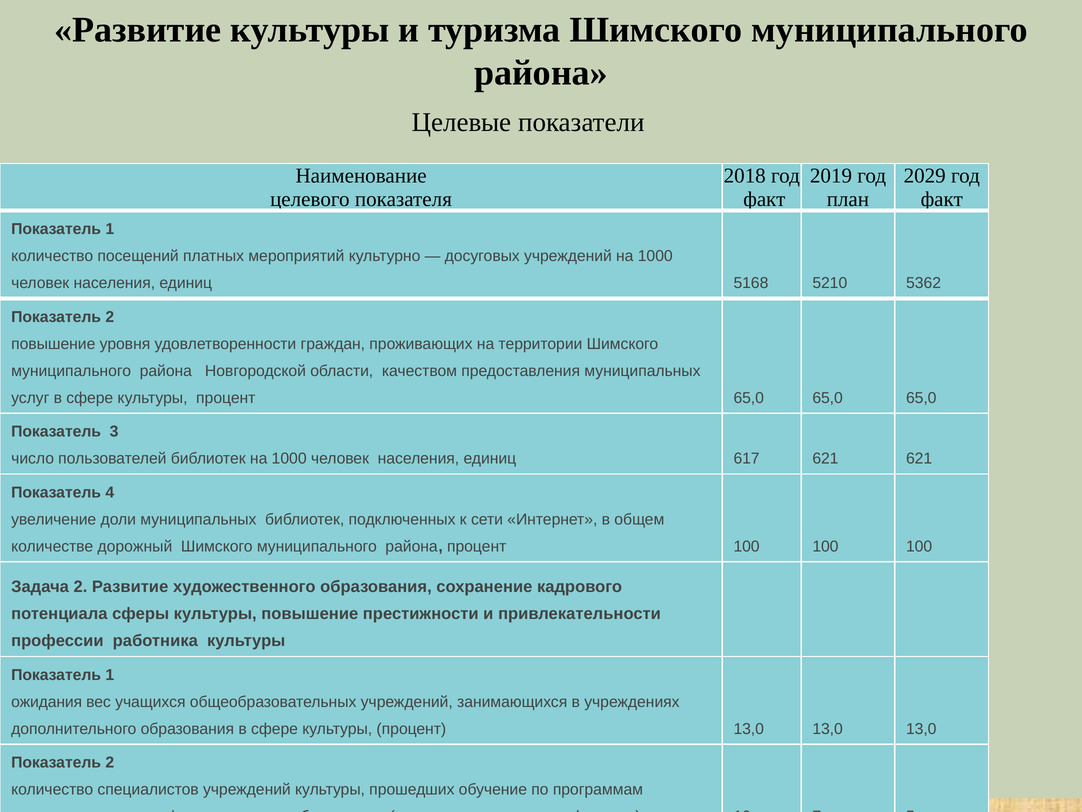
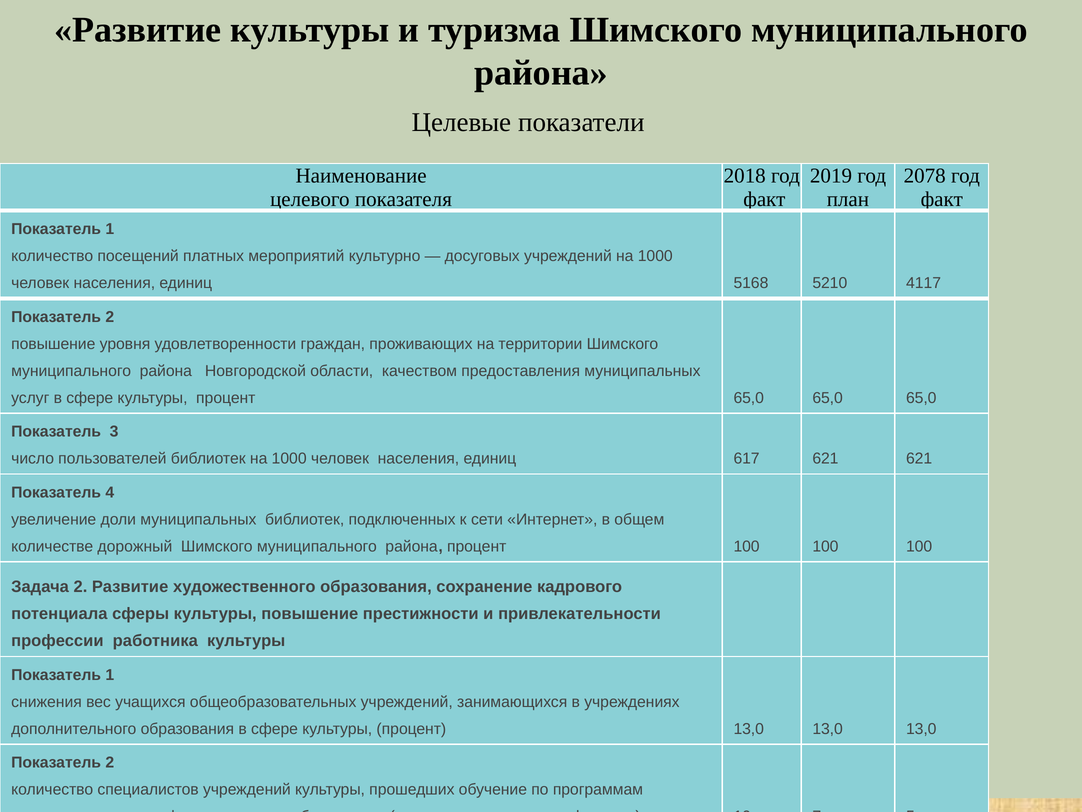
2029: 2029 -> 2078
5362: 5362 -> 4117
ожидания: ожидания -> снижения
